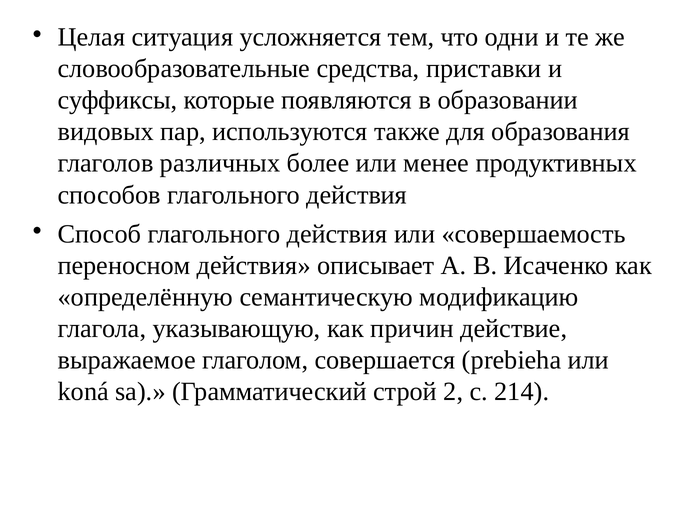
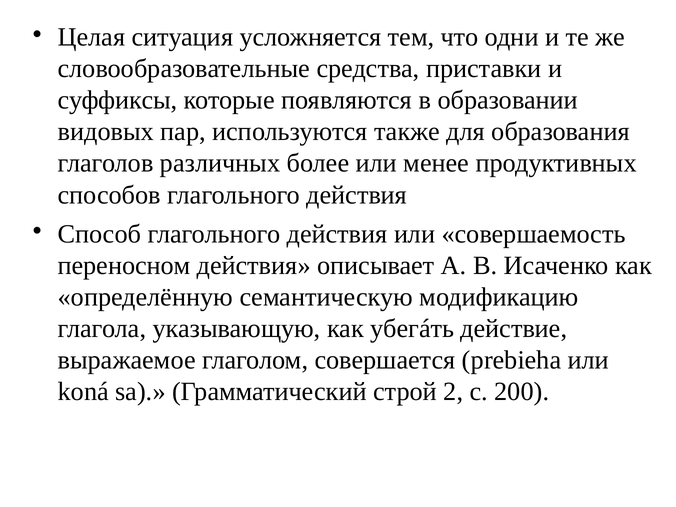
причин: причин -> убегáть
214: 214 -> 200
